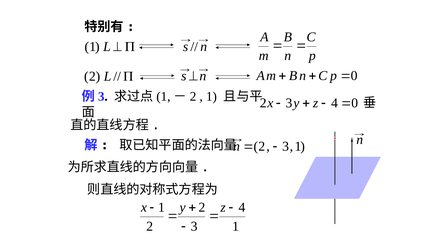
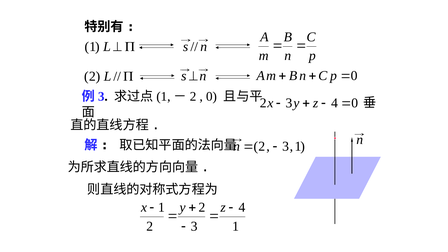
1 at (211, 97): 1 -> 0
